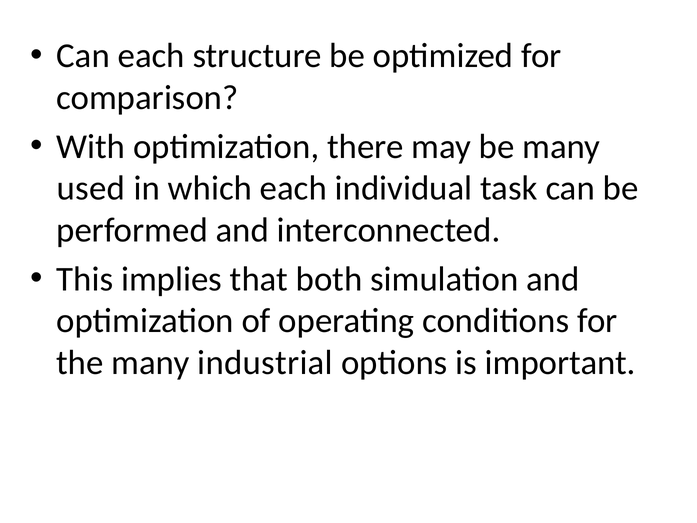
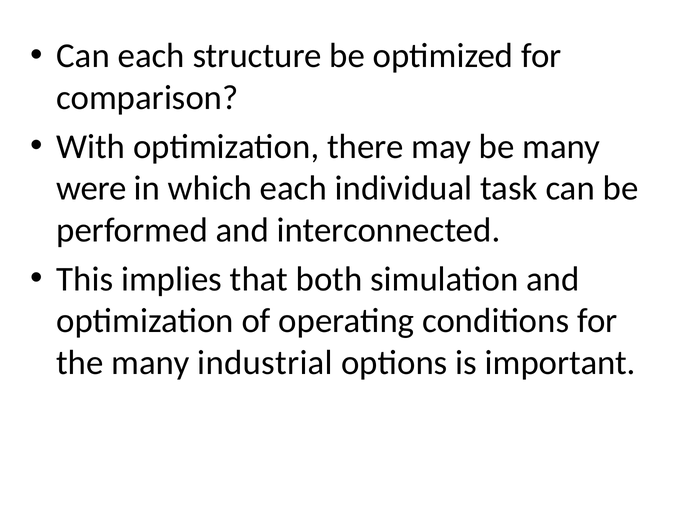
used: used -> were
